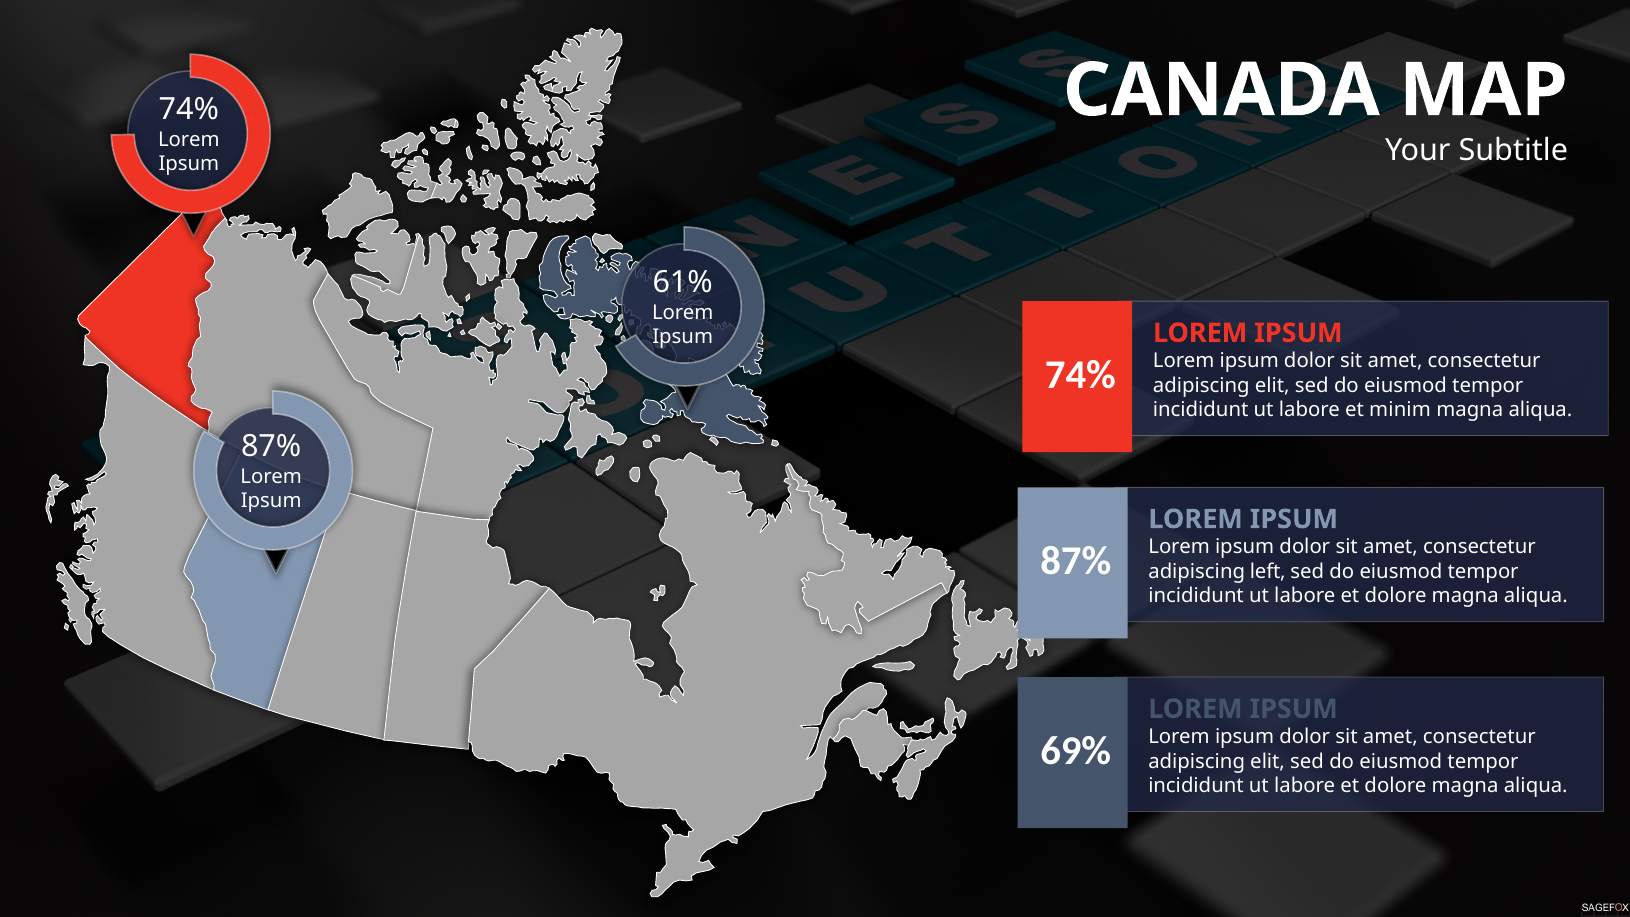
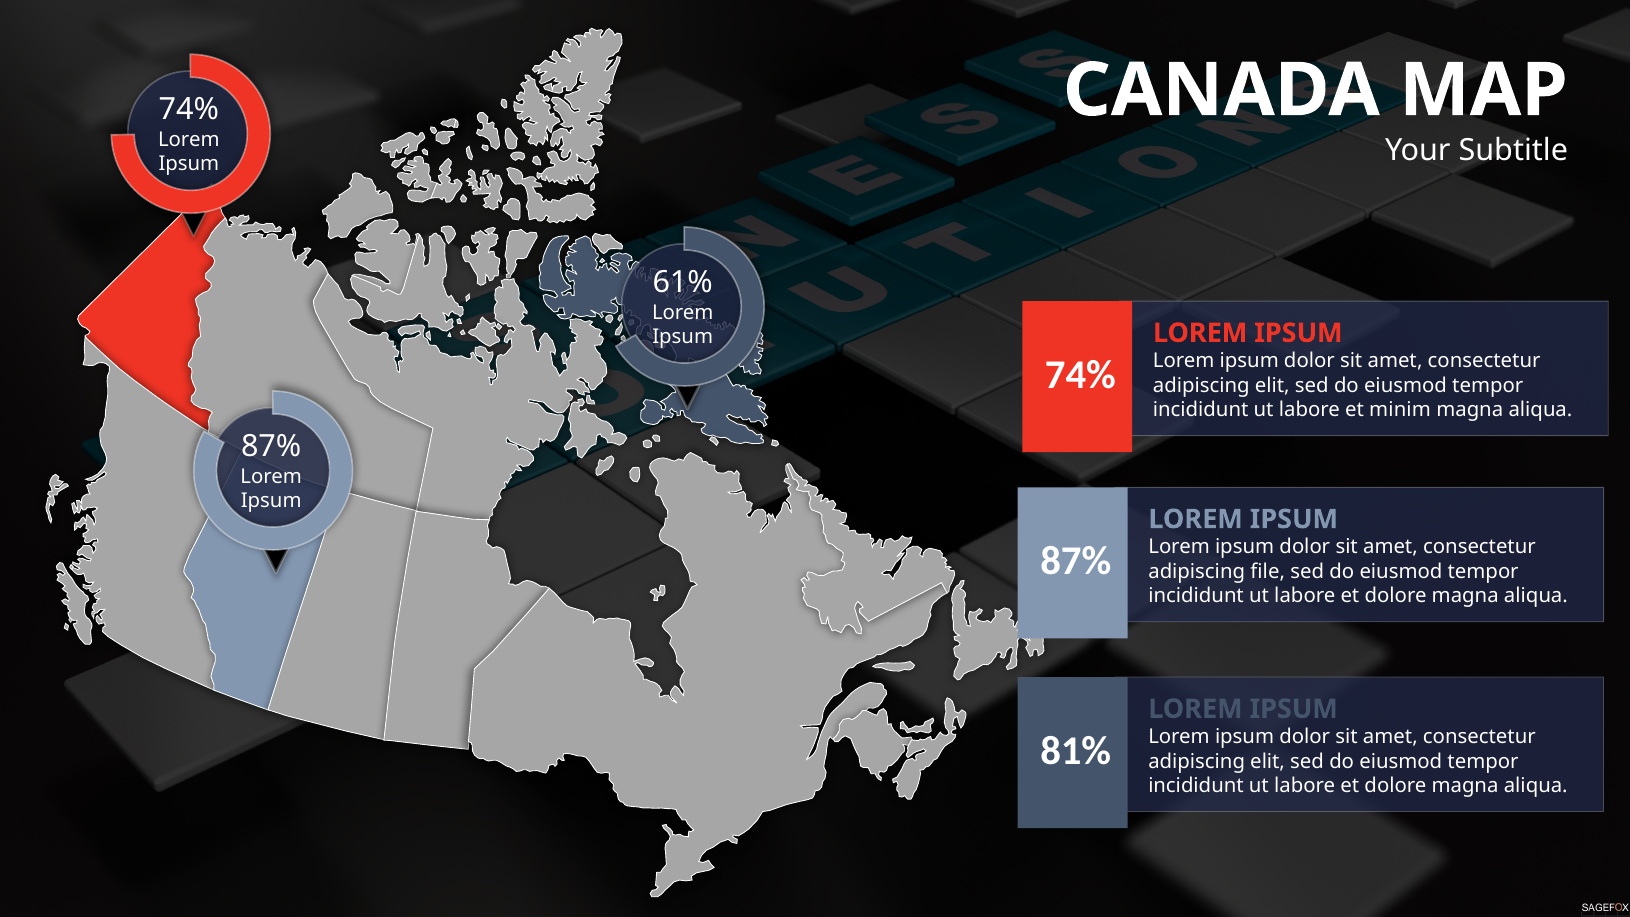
left: left -> file
69%: 69% -> 81%
